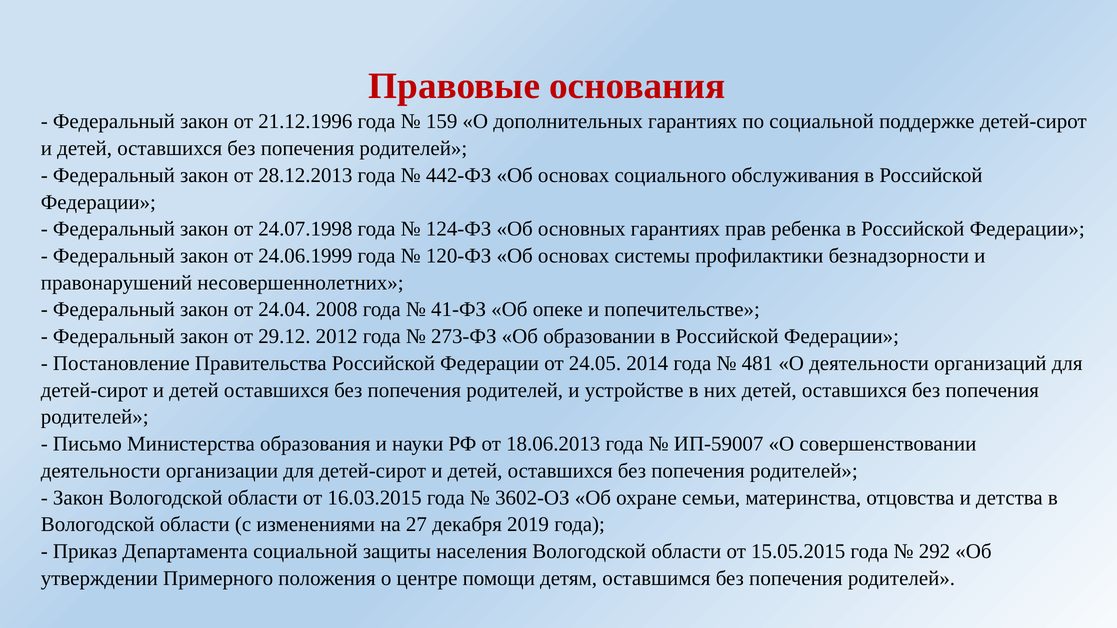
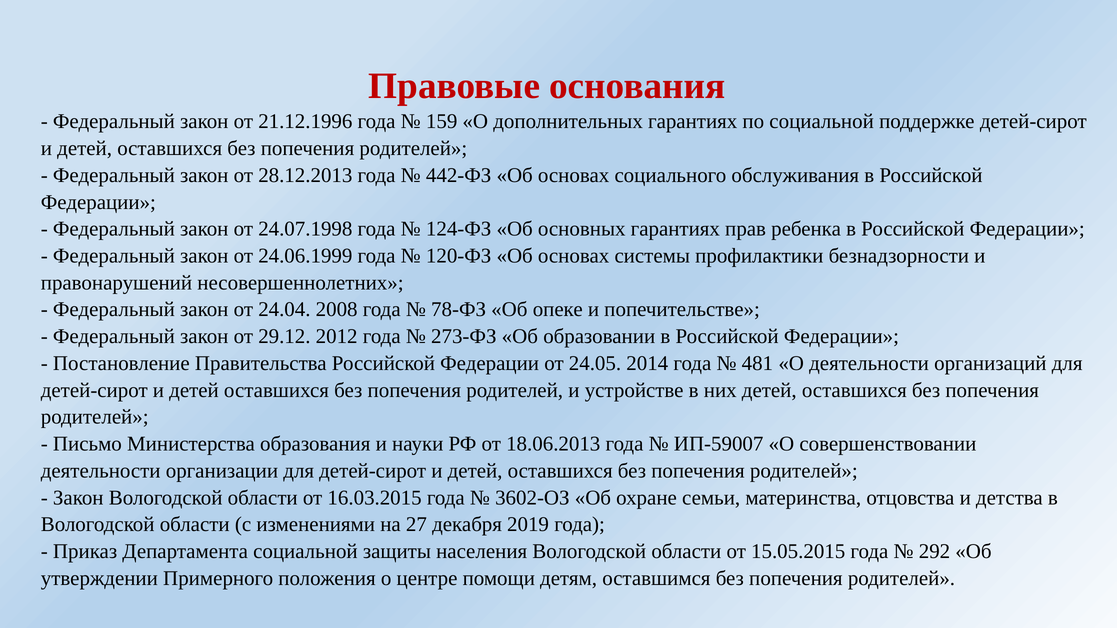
41-ФЗ: 41-ФЗ -> 78-ФЗ
